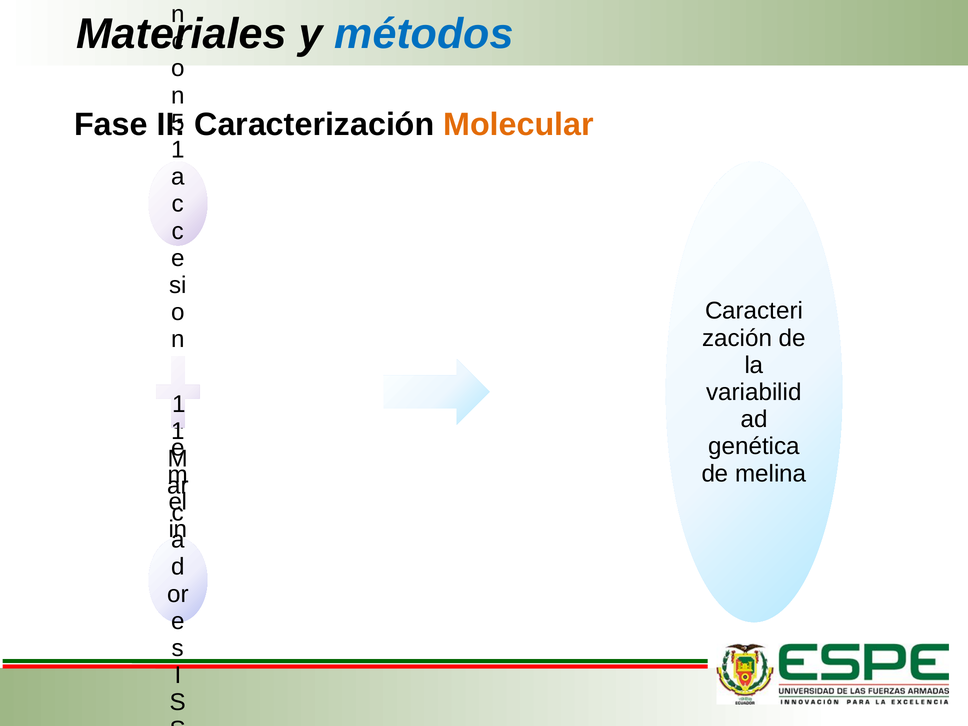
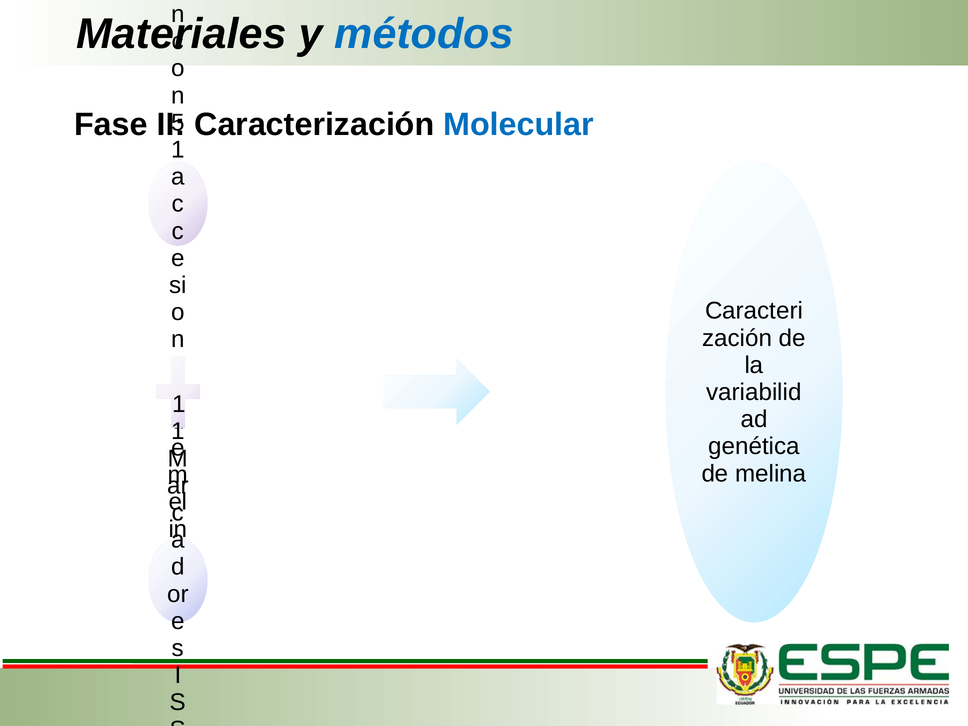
Molecular colour: orange -> blue
